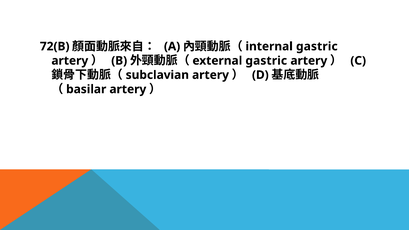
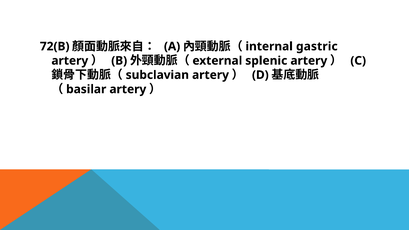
gastric at (266, 61): gastric -> splenic
